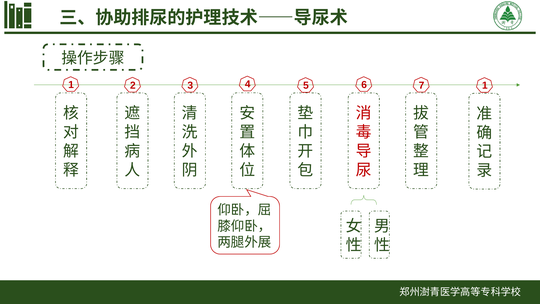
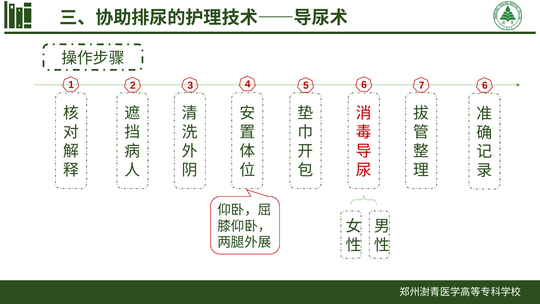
7 1: 1 -> 6
